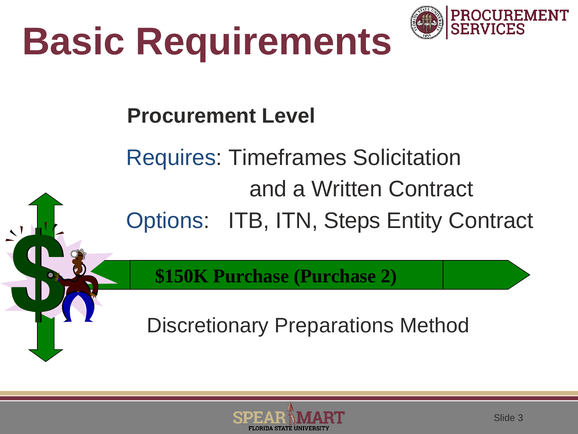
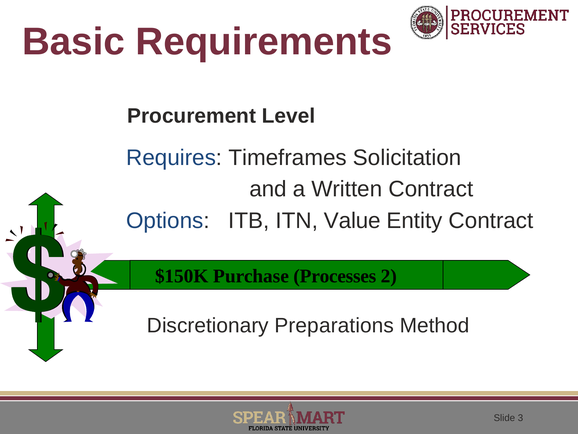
Steps: Steps -> Value
Purchase Purchase: Purchase -> Processes
